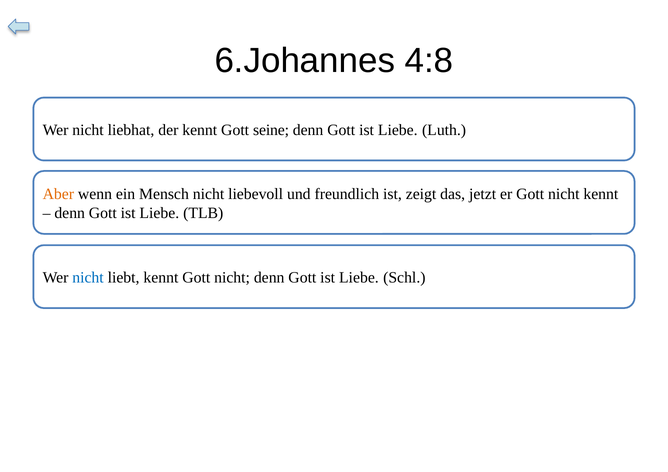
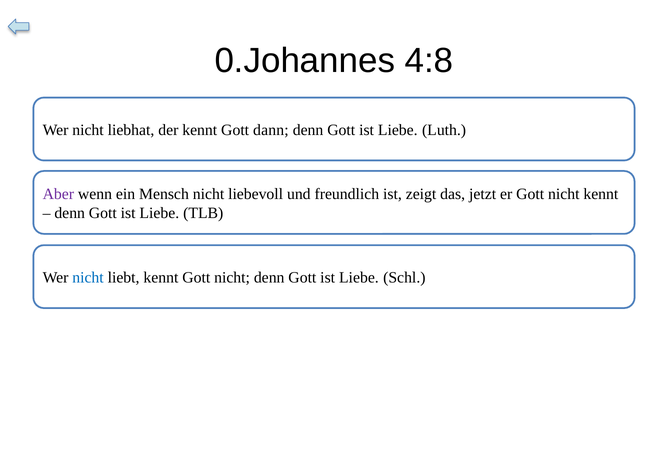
6.Johannes: 6.Johannes -> 0.Johannes
seine: seine -> dann
Aber colour: orange -> purple
